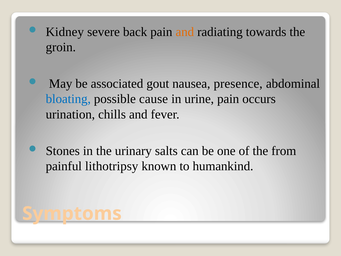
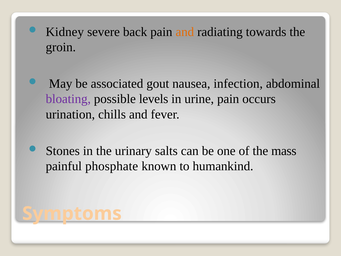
presence: presence -> infection
bloating colour: blue -> purple
cause: cause -> levels
from: from -> mass
lithotripsy: lithotripsy -> phosphate
